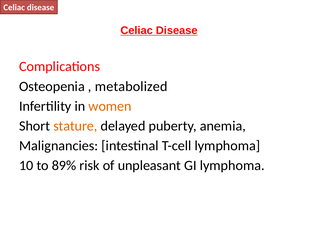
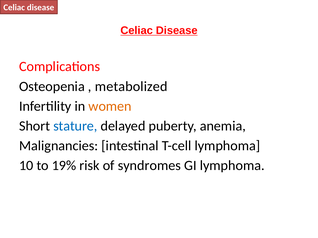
stature colour: orange -> blue
89%: 89% -> 19%
unpleasant: unpleasant -> syndromes
